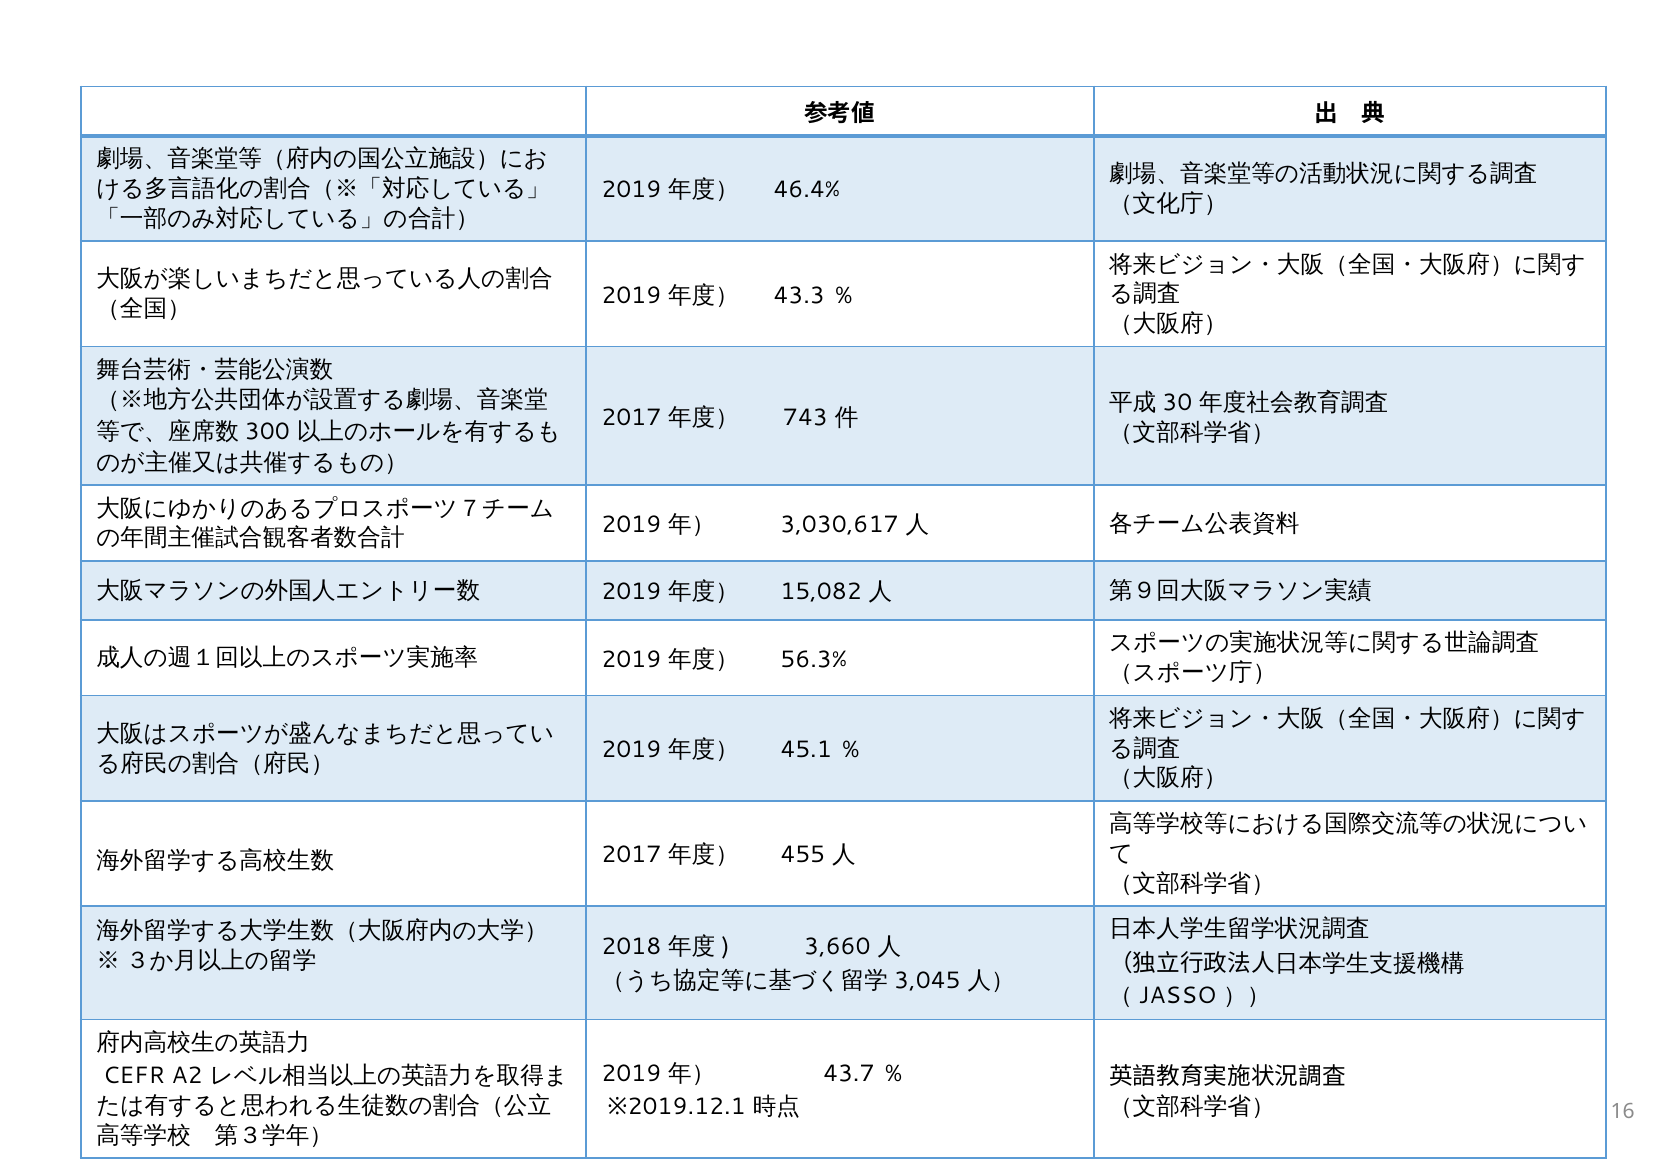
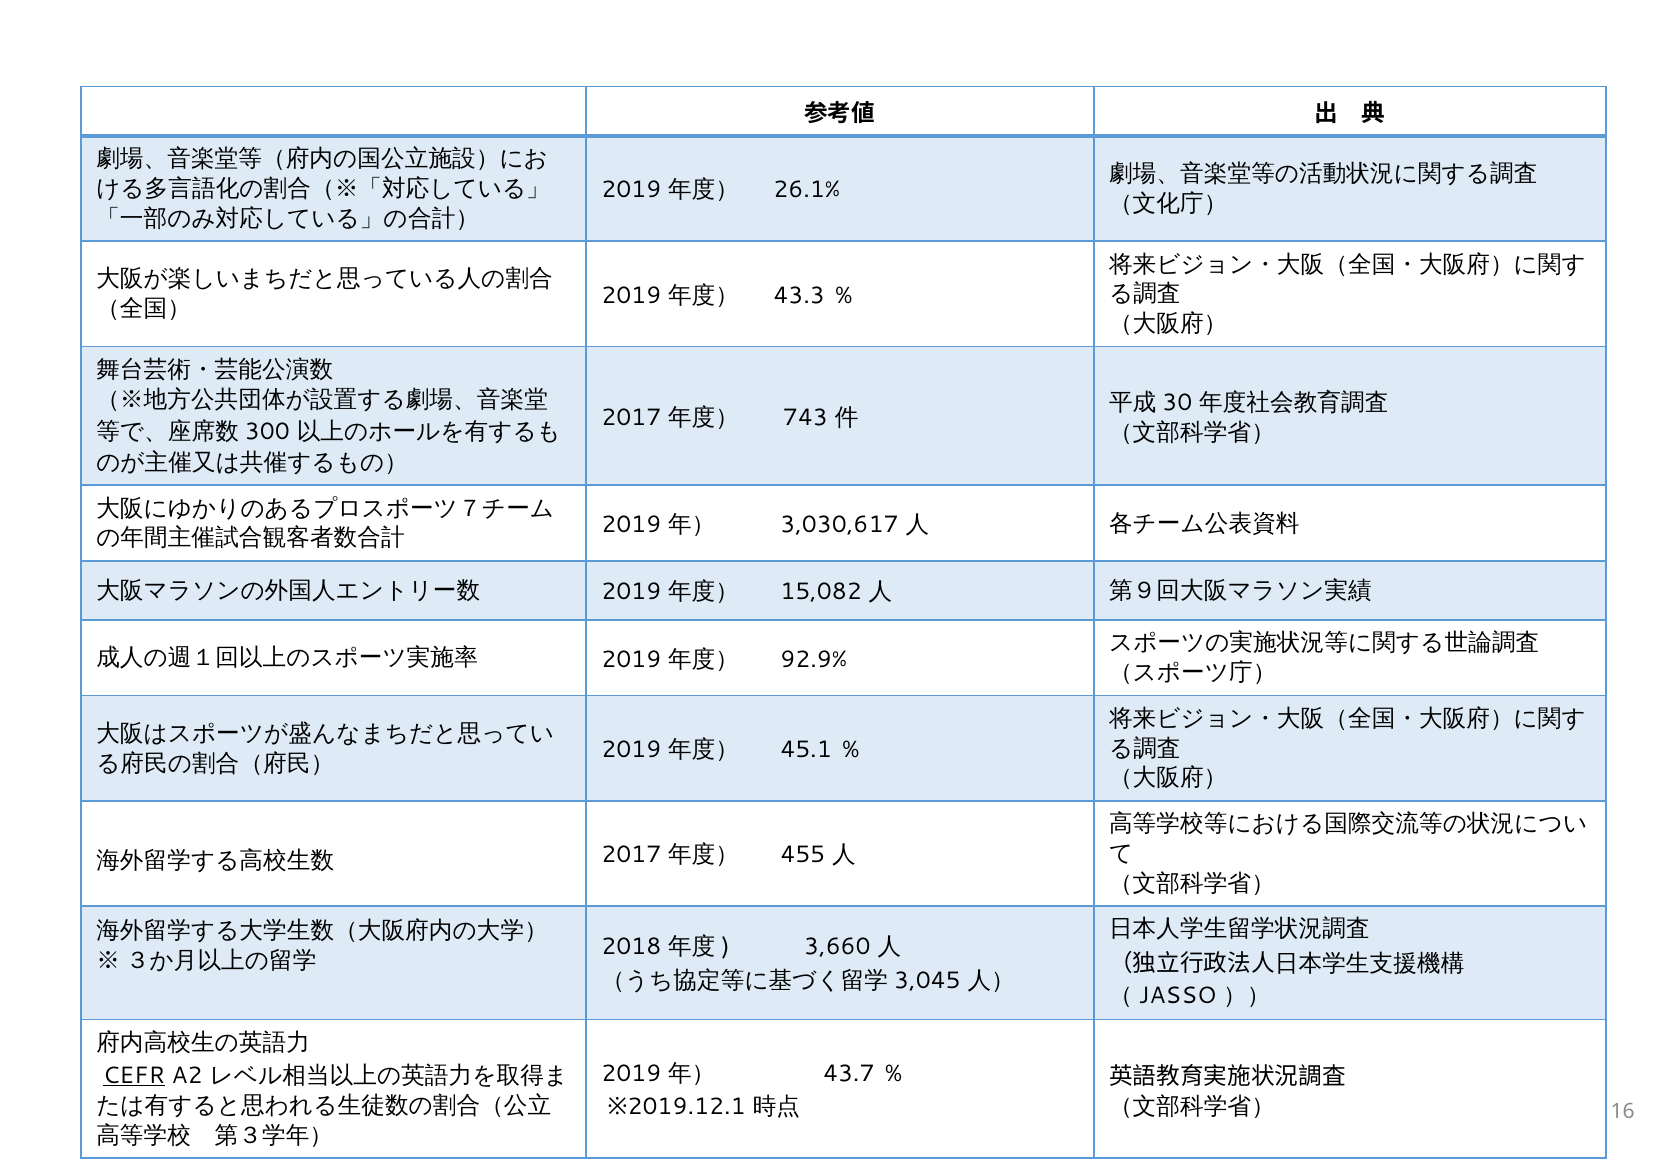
46.4%: 46.4% -> 26.1%
56.3%: 56.3% -> 92.9%
CEFR underline: none -> present
